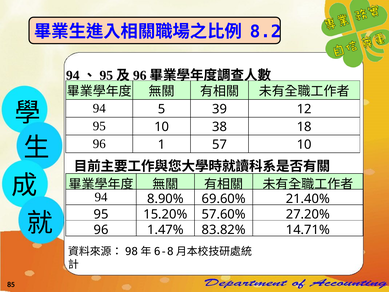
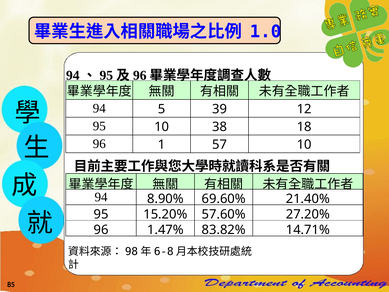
8.2: 8.2 -> 1.0
